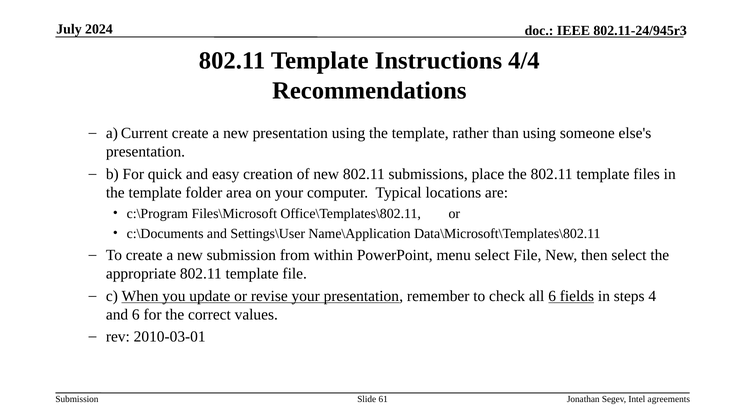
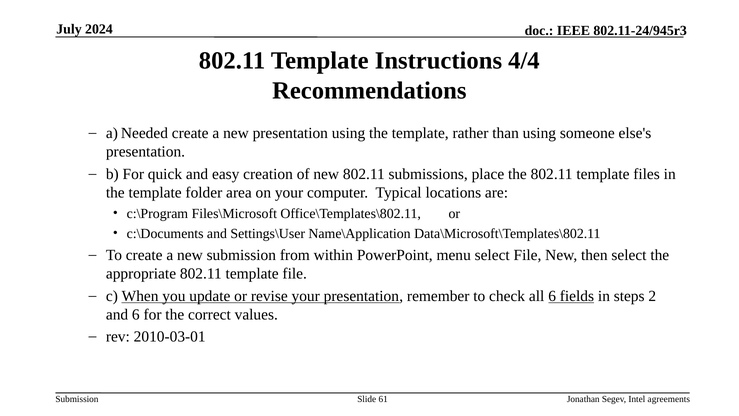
Current: Current -> Needed
4: 4 -> 2
